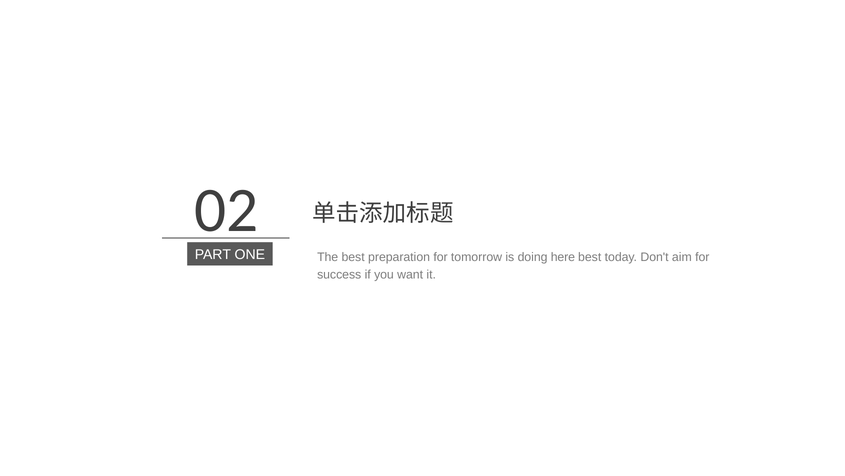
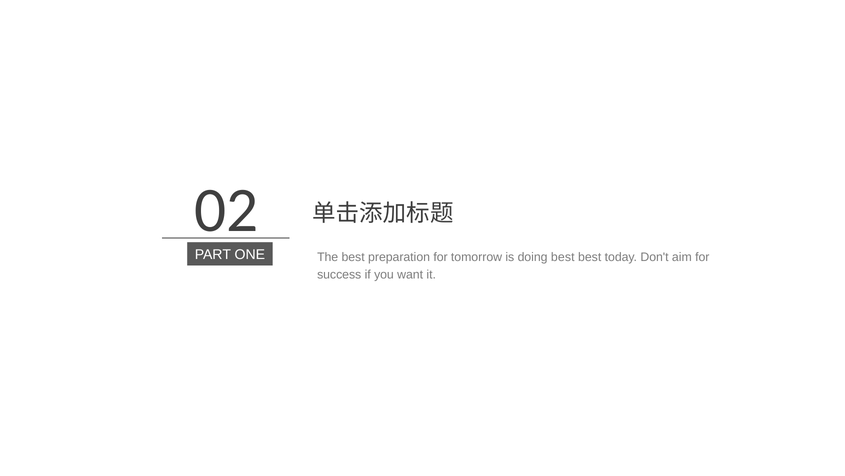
doing here: here -> best
